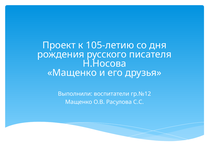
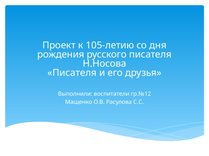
Мащенко at (72, 73): Мащенко -> Писателя
